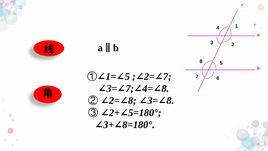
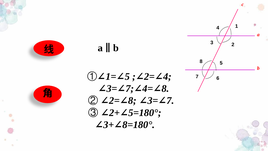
7 at (167, 76): 7 -> 4
8 at (170, 101): 8 -> 7
